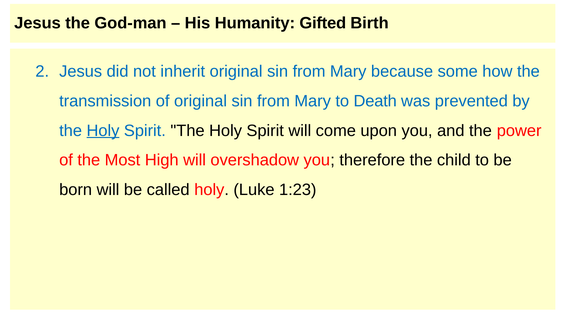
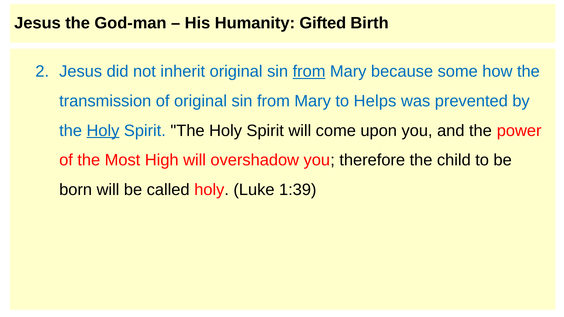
from at (309, 72) underline: none -> present
Death: Death -> Helps
1:23: 1:23 -> 1:39
